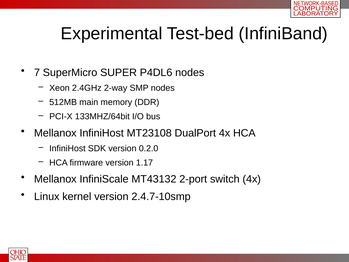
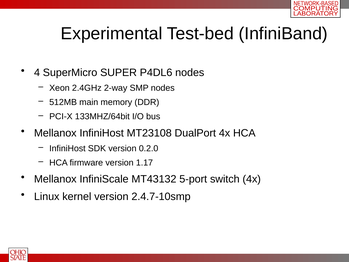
7: 7 -> 4
2-port: 2-port -> 5-port
